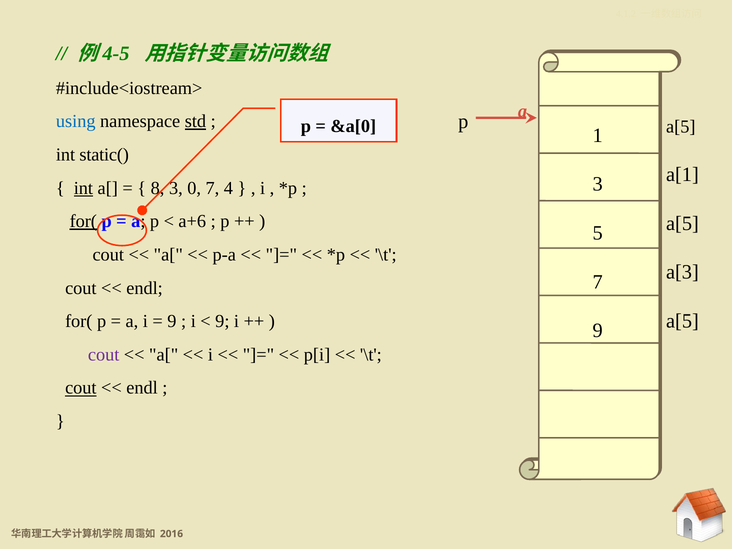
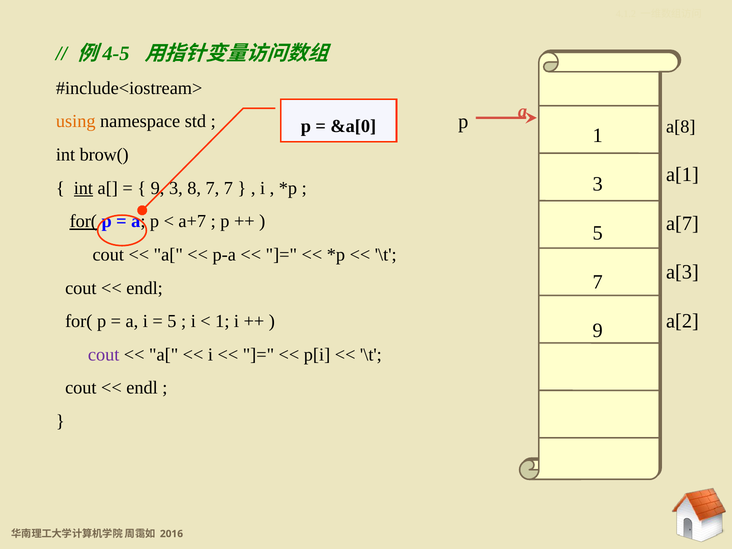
using colour: blue -> orange
std underline: present -> none
a[5 at (681, 127): a[5 -> a[8
static(: static( -> brow(
8 at (158, 188): 8 -> 9
0: 0 -> 8
7 4: 4 -> 7
a+6: a+6 -> a+7
a[5 at (682, 223): a[5 -> a[7
a[5 at (682, 321): a[5 -> a[2
9 at (172, 321): 9 -> 5
9 at (222, 321): 9 -> 1
cout at (81, 388) underline: present -> none
